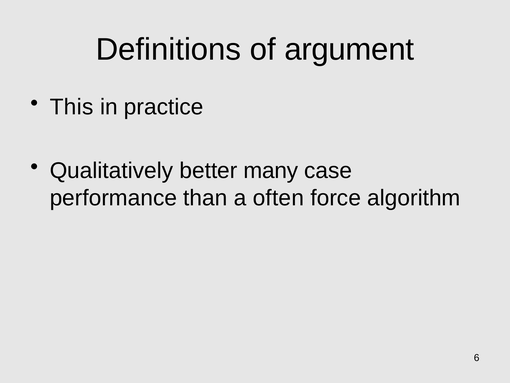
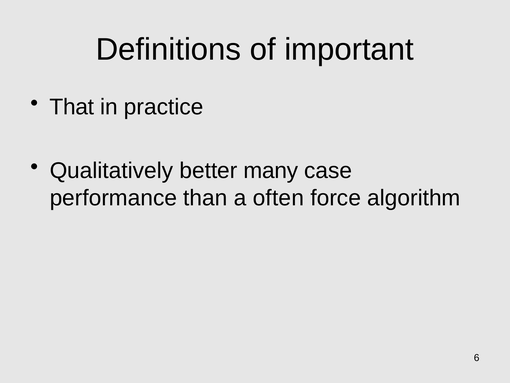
argument: argument -> important
This: This -> That
